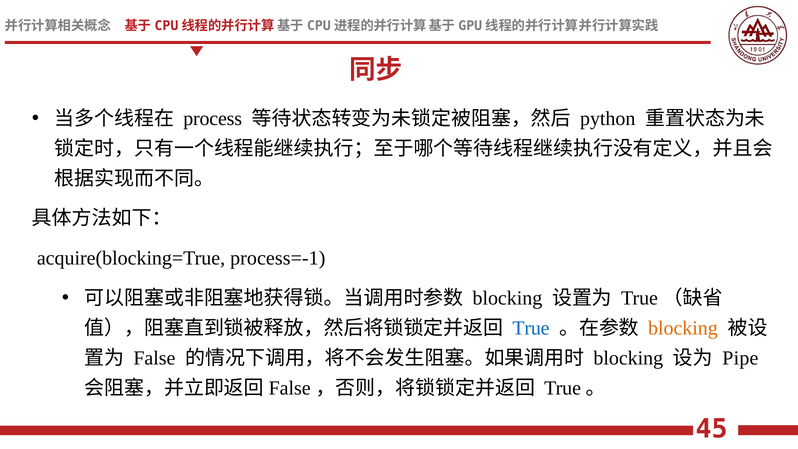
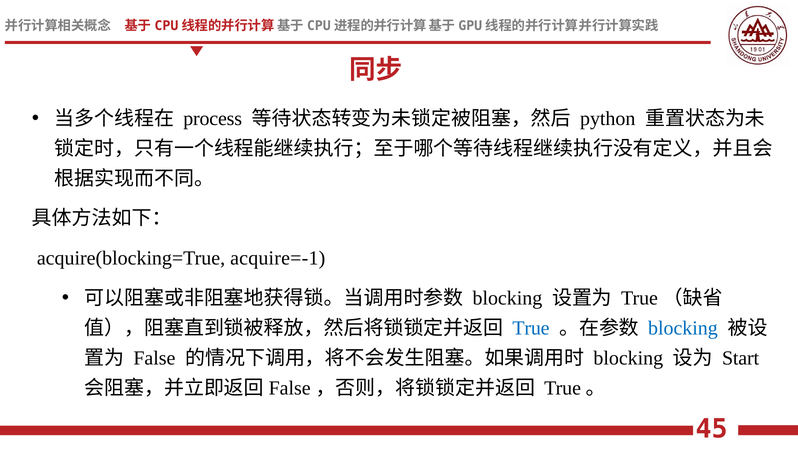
process=-1: process=-1 -> acquire=-1
blocking at (683, 328) colour: orange -> blue
Pipe: Pipe -> Start
